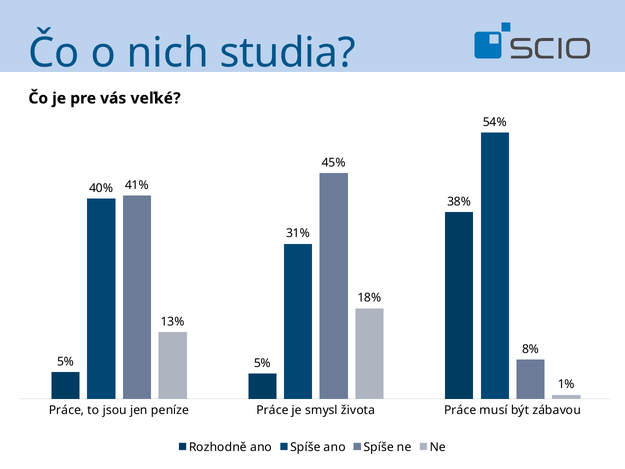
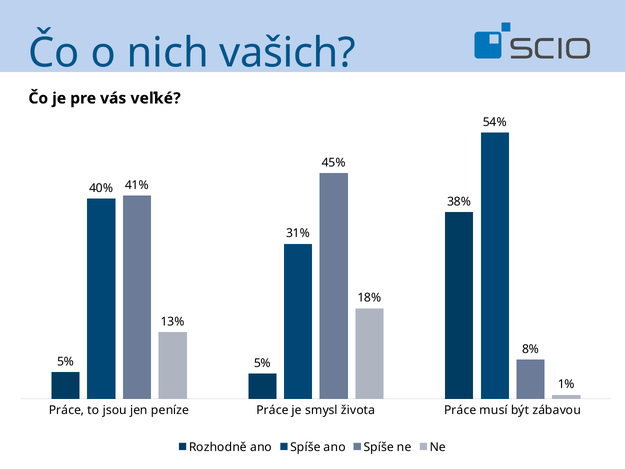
studia: studia -> vašich
